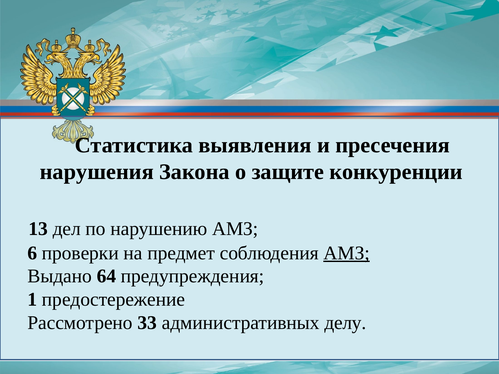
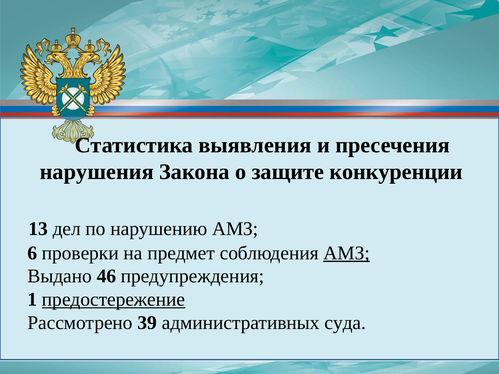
64: 64 -> 46
предостережение underline: none -> present
33: 33 -> 39
делу: делу -> суда
